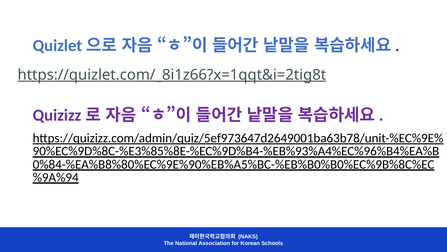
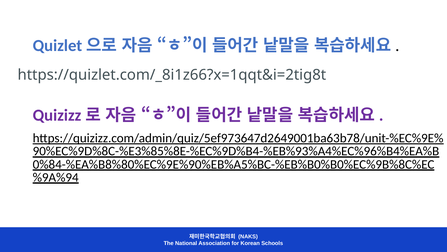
https://quizlet.com/_8i1z66?x=1qqt&i=2tig8t underline: present -> none
